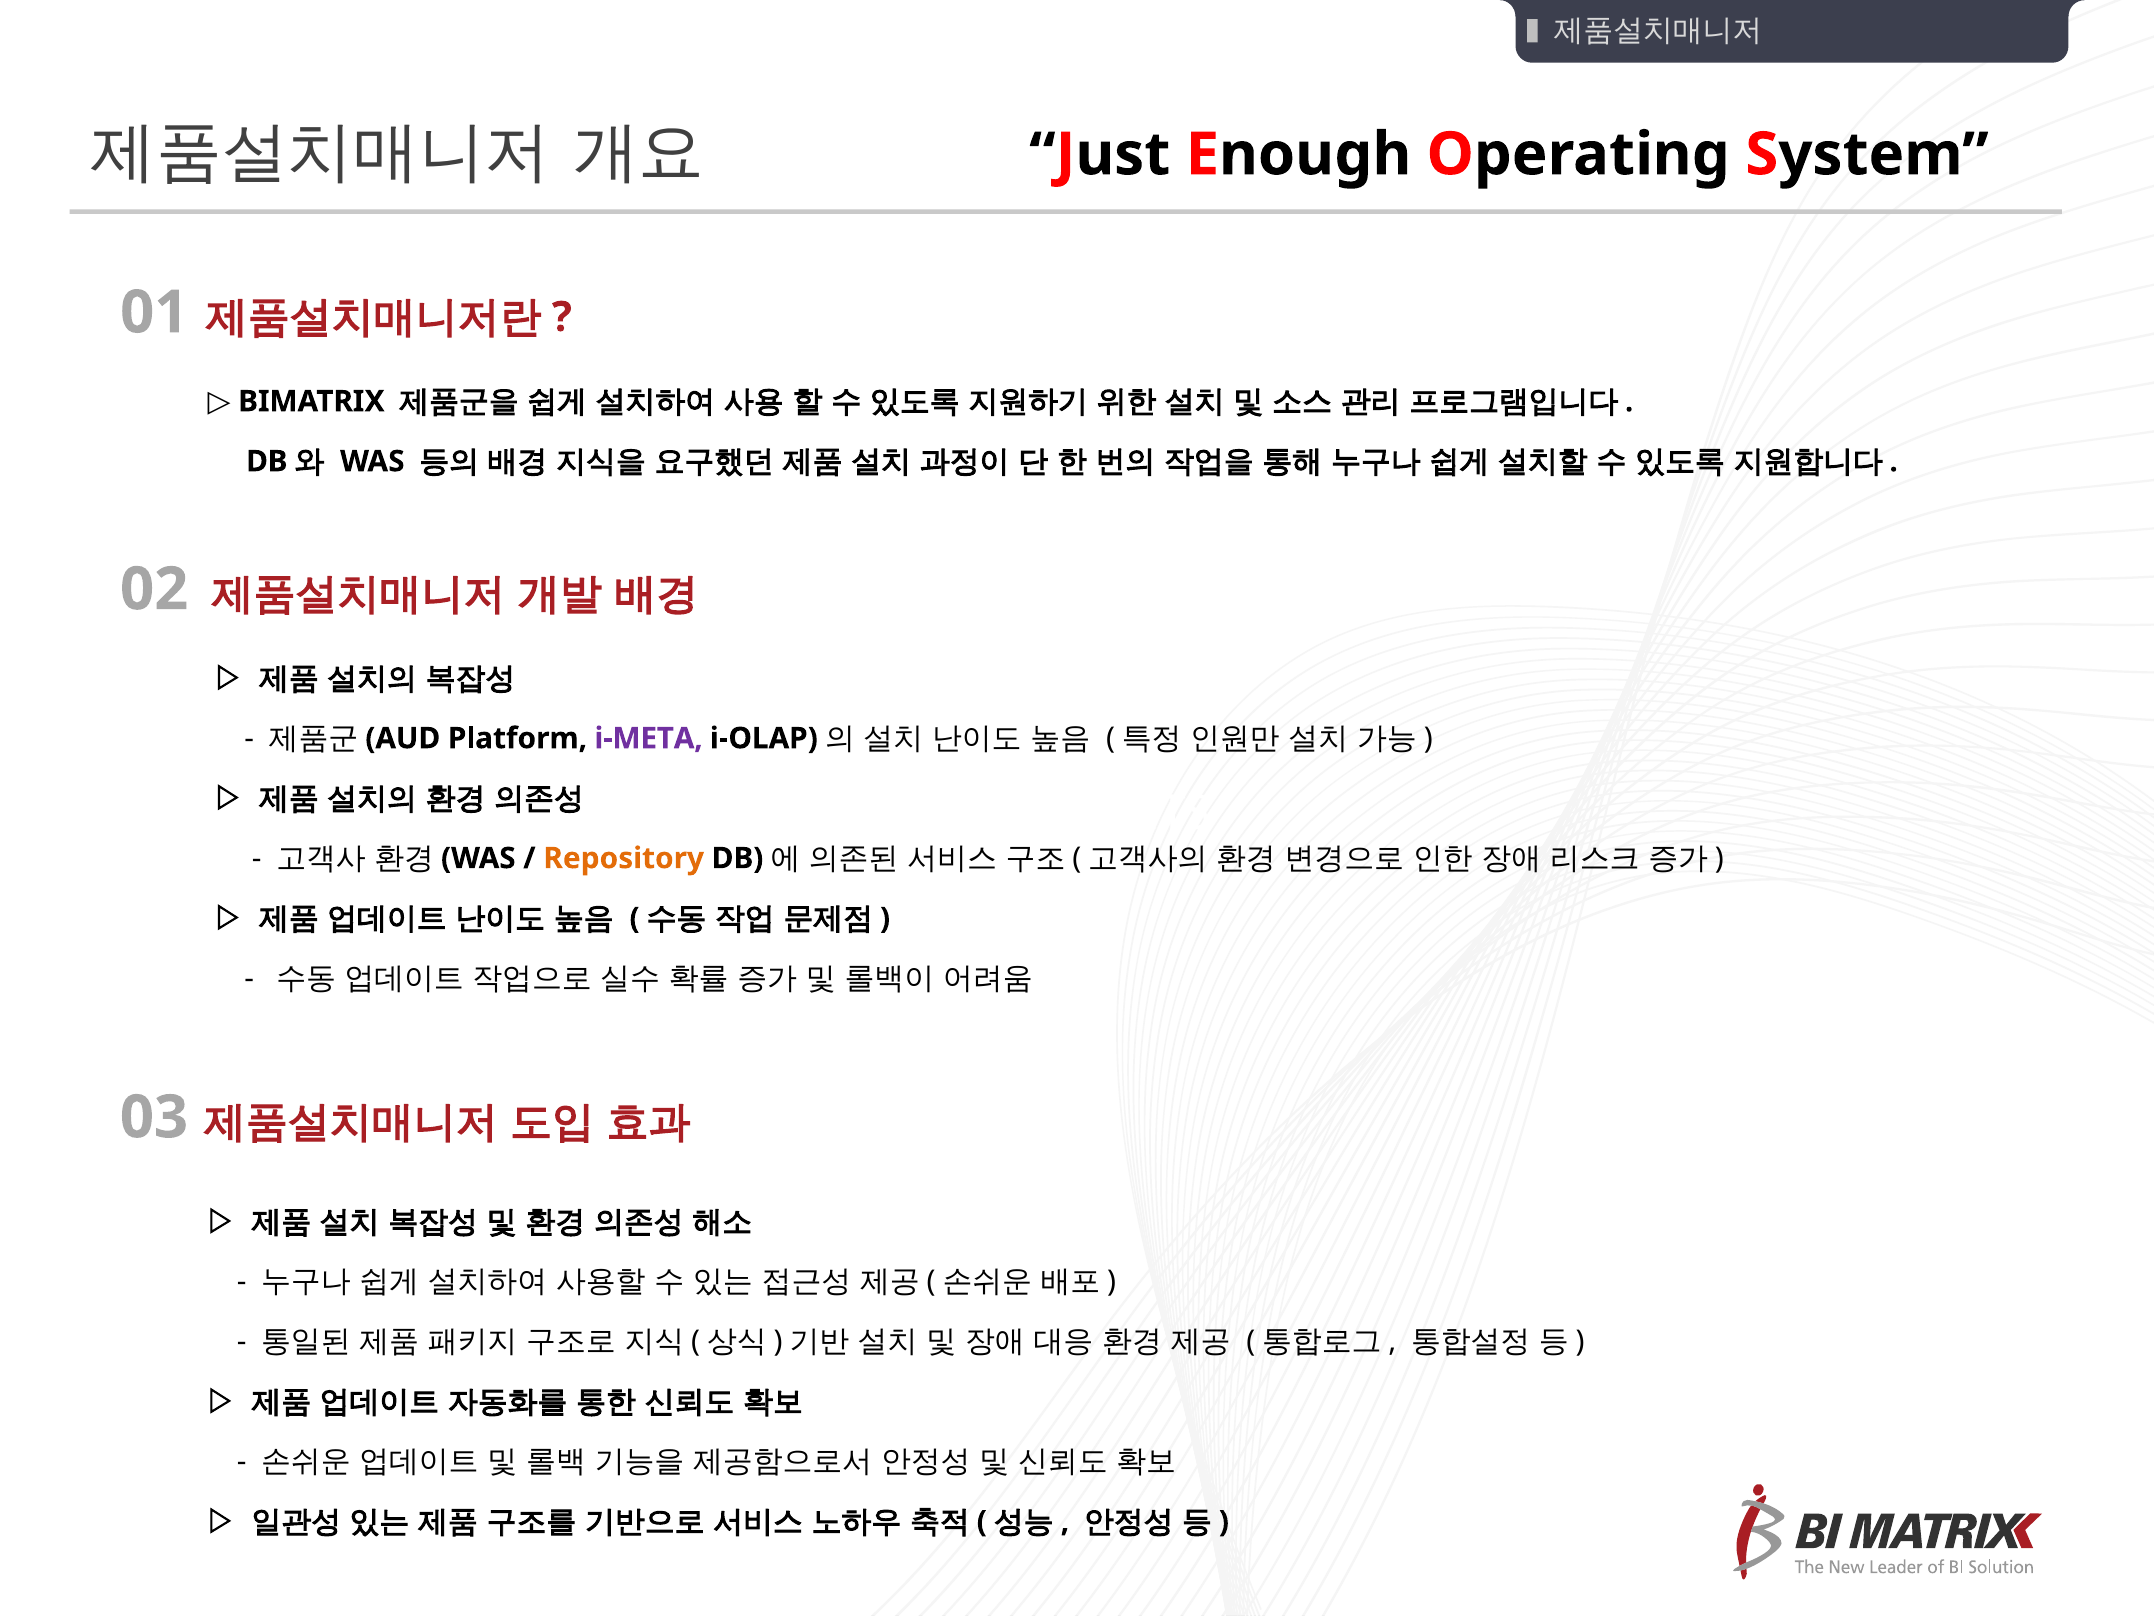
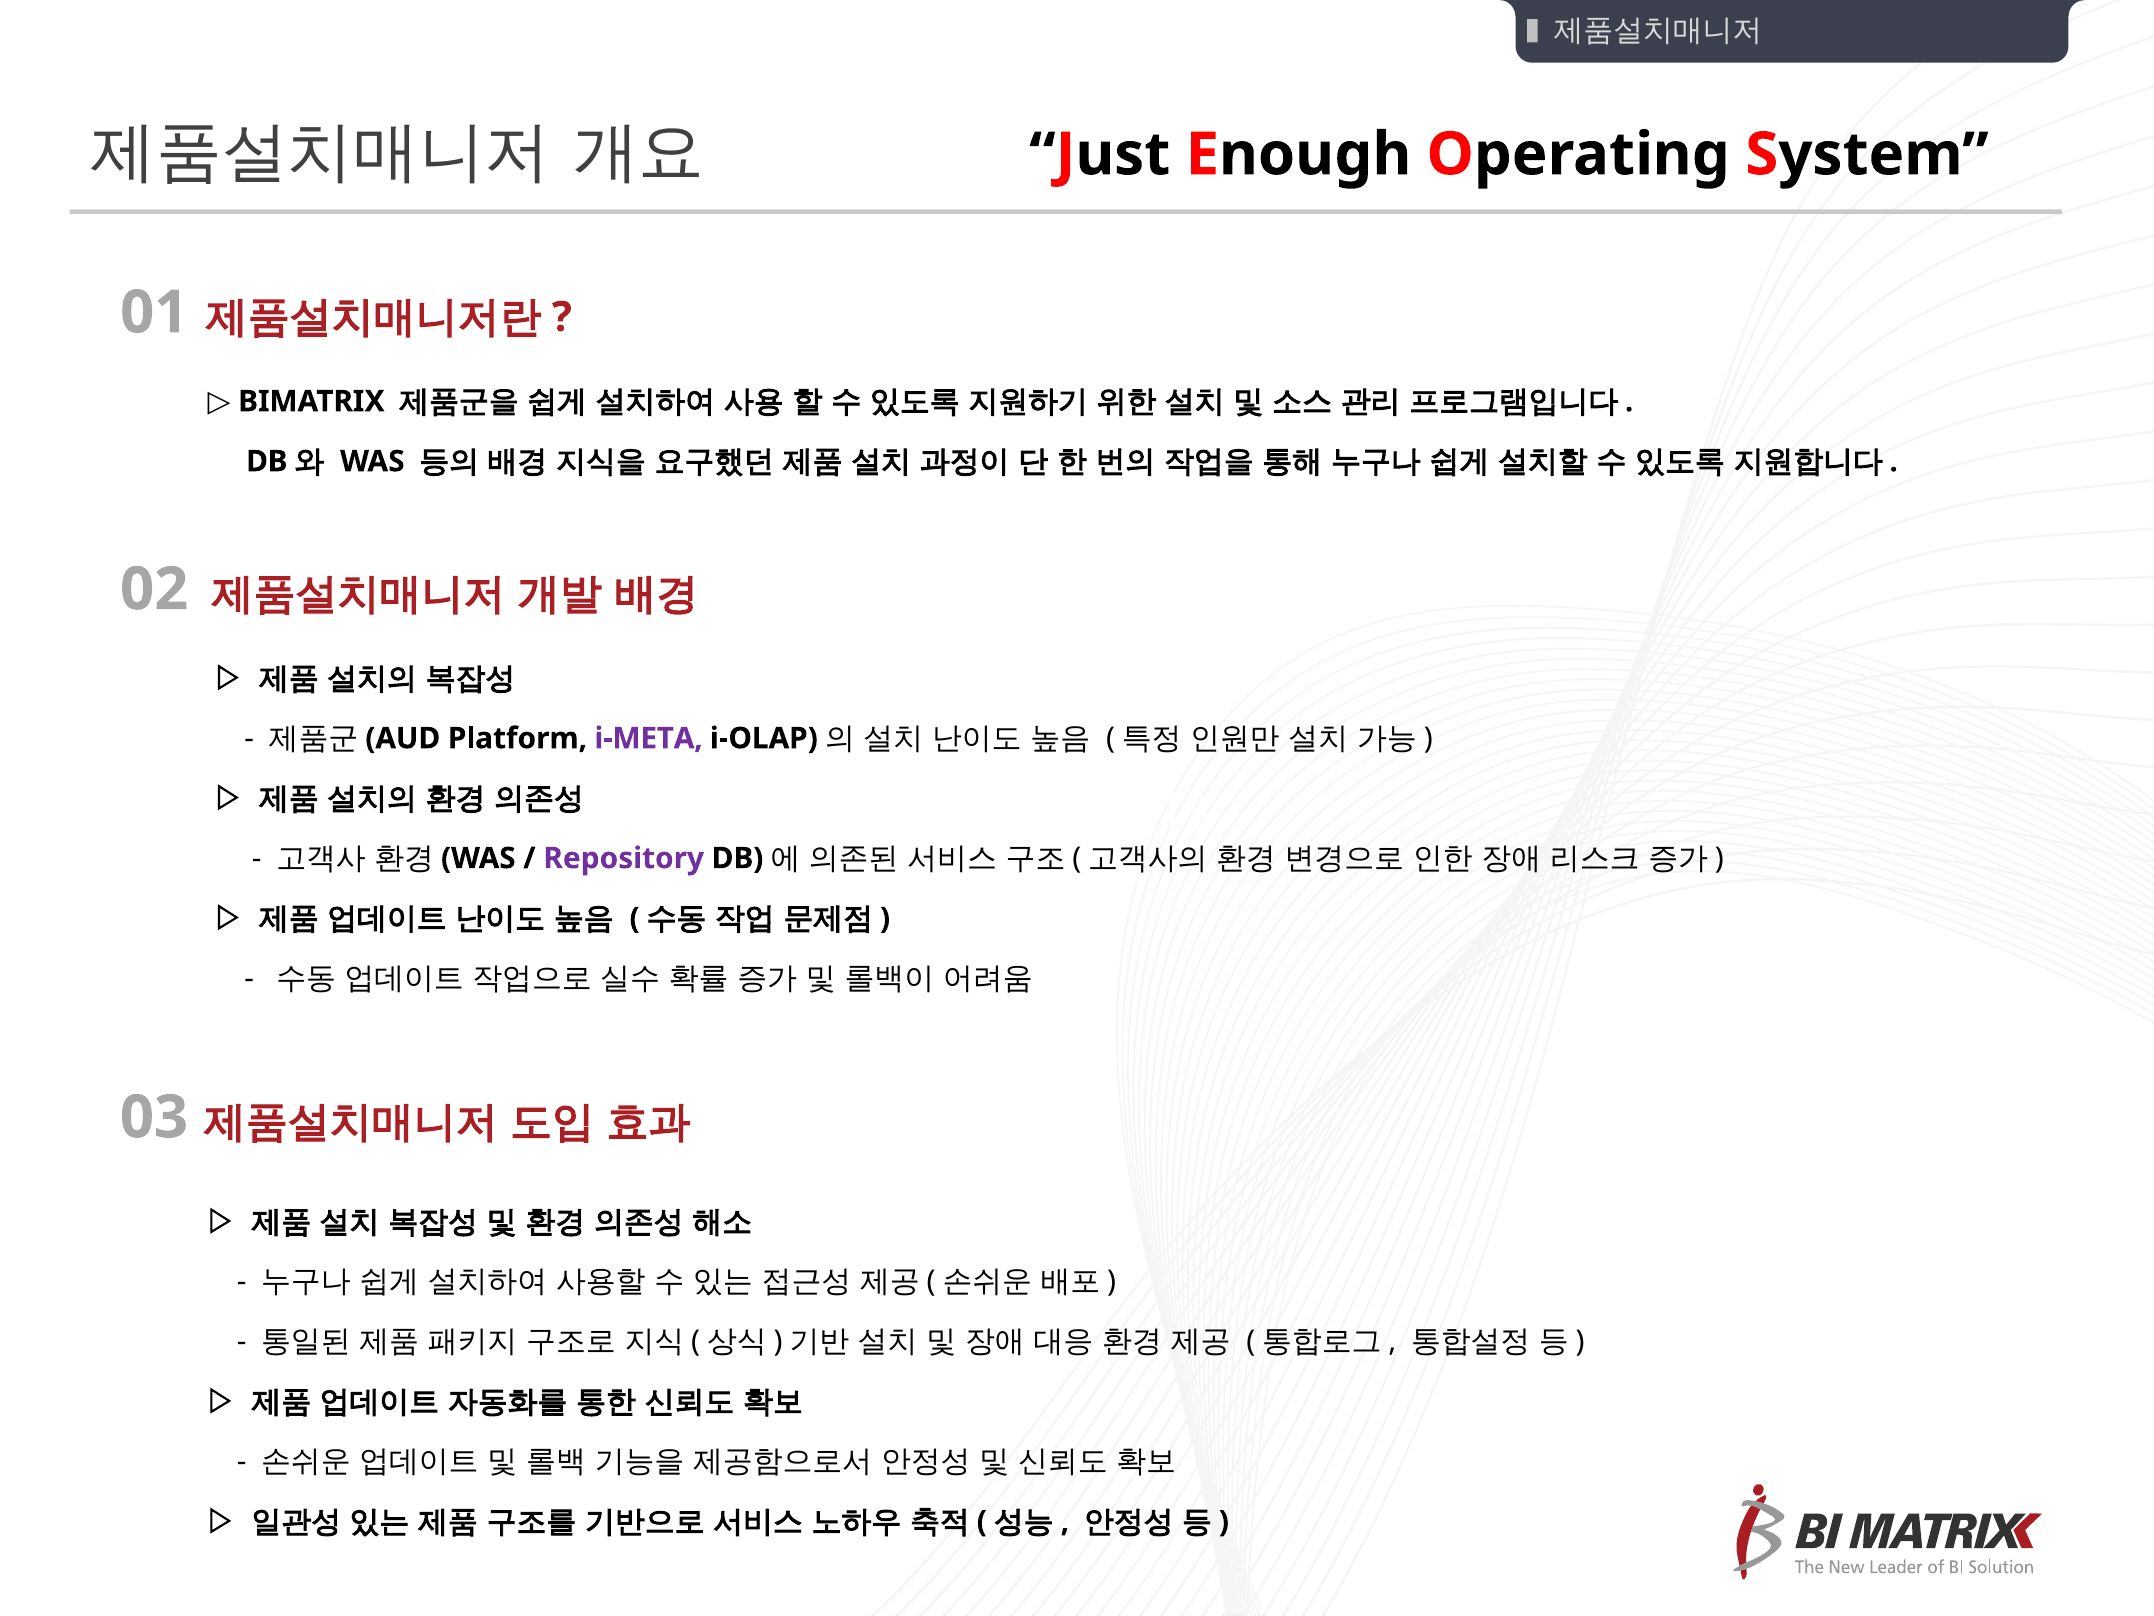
Repository colour: orange -> purple
